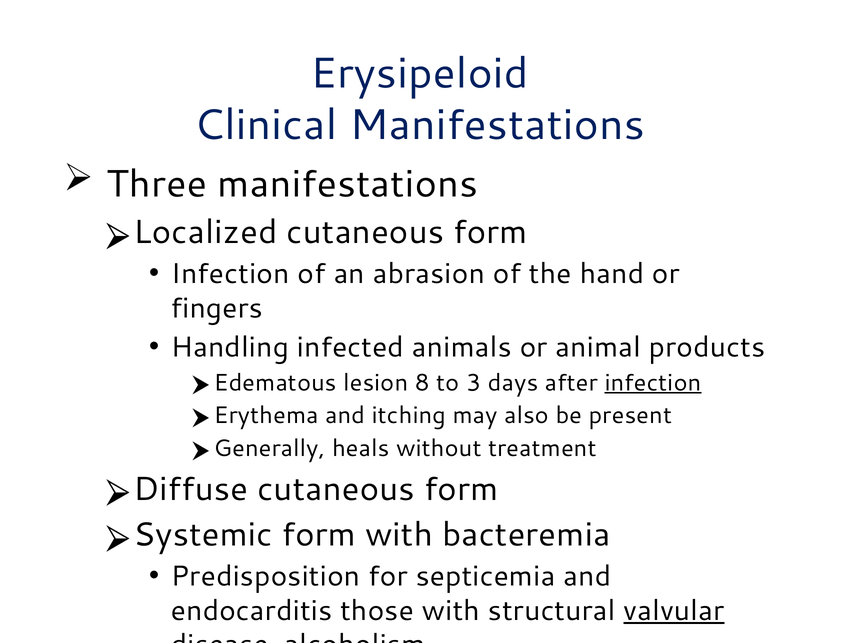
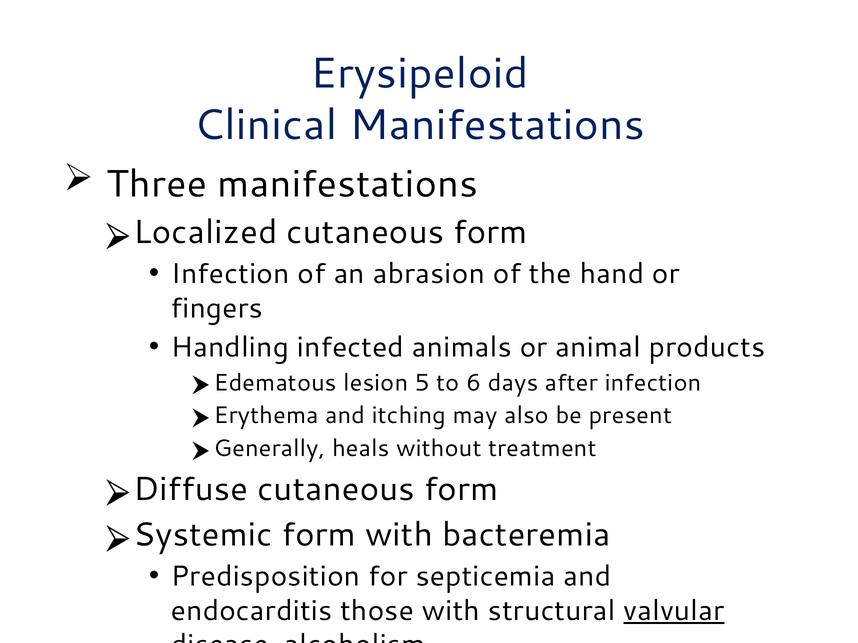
8: 8 -> 5
3: 3 -> 6
infection at (653, 383) underline: present -> none
